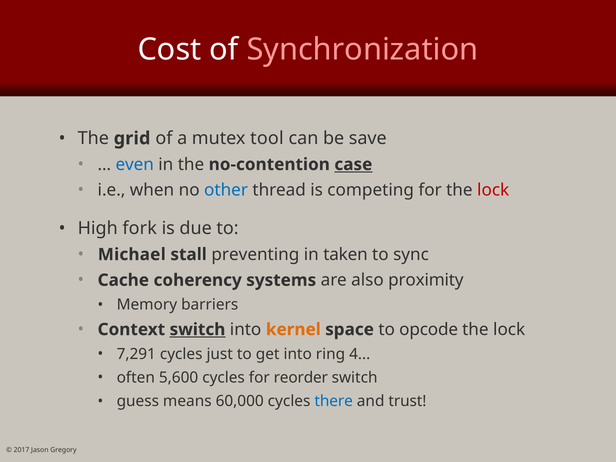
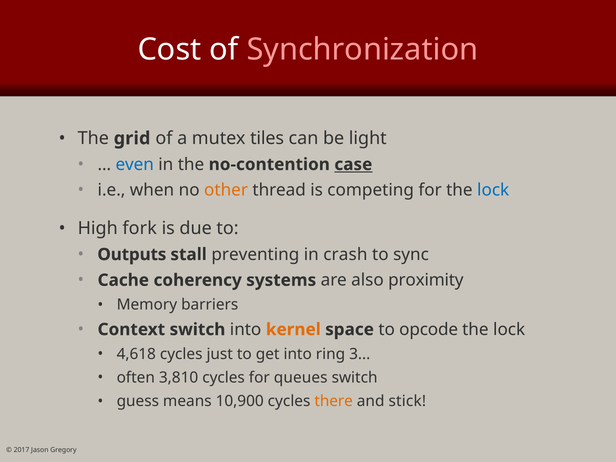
tool: tool -> tiles
save: save -> light
other colour: blue -> orange
lock at (493, 190) colour: red -> blue
Michael: Michael -> Outputs
taken: taken -> crash
switch at (197, 329) underline: present -> none
7,291: 7,291 -> 4,618
4: 4 -> 3
5,600: 5,600 -> 3,810
reorder: reorder -> queues
60,000: 60,000 -> 10,900
there colour: blue -> orange
trust: trust -> stick
